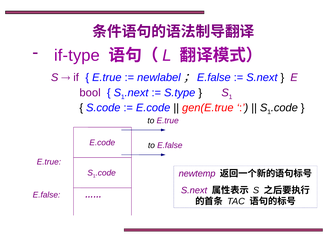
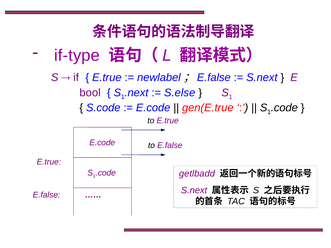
S.type: S.type -> S.else
newtemp: newtemp -> getlbadd
